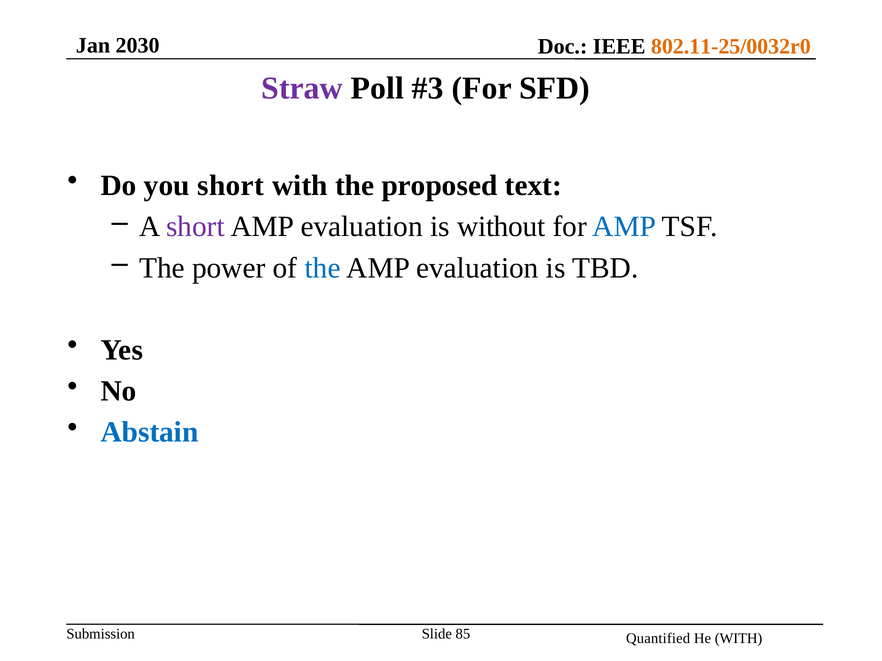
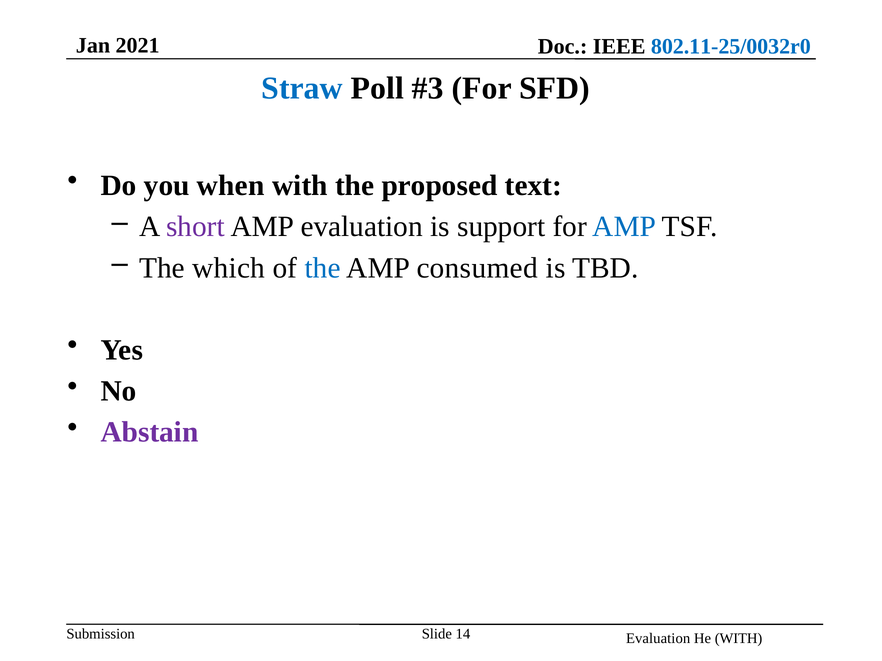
2030: 2030 -> 2021
802.11-25/0032r0 colour: orange -> blue
Straw colour: purple -> blue
you short: short -> when
without: without -> support
power: power -> which
evaluation at (477, 268): evaluation -> consumed
Abstain colour: blue -> purple
85: 85 -> 14
Quantified at (658, 639): Quantified -> Evaluation
